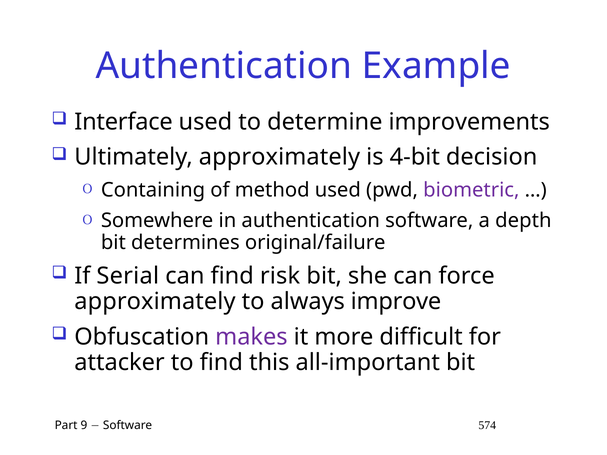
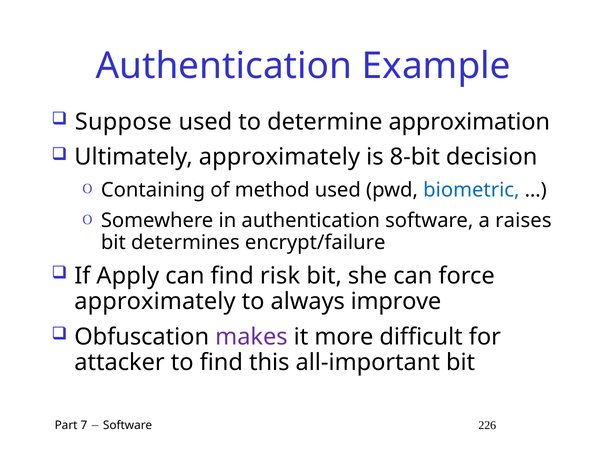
Interface: Interface -> Suppose
improvements: improvements -> approximation
4-bit: 4-bit -> 8-bit
biometric colour: purple -> blue
depth: depth -> raises
original/failure: original/failure -> encrypt/failure
Serial: Serial -> Apply
9: 9 -> 7
574: 574 -> 226
